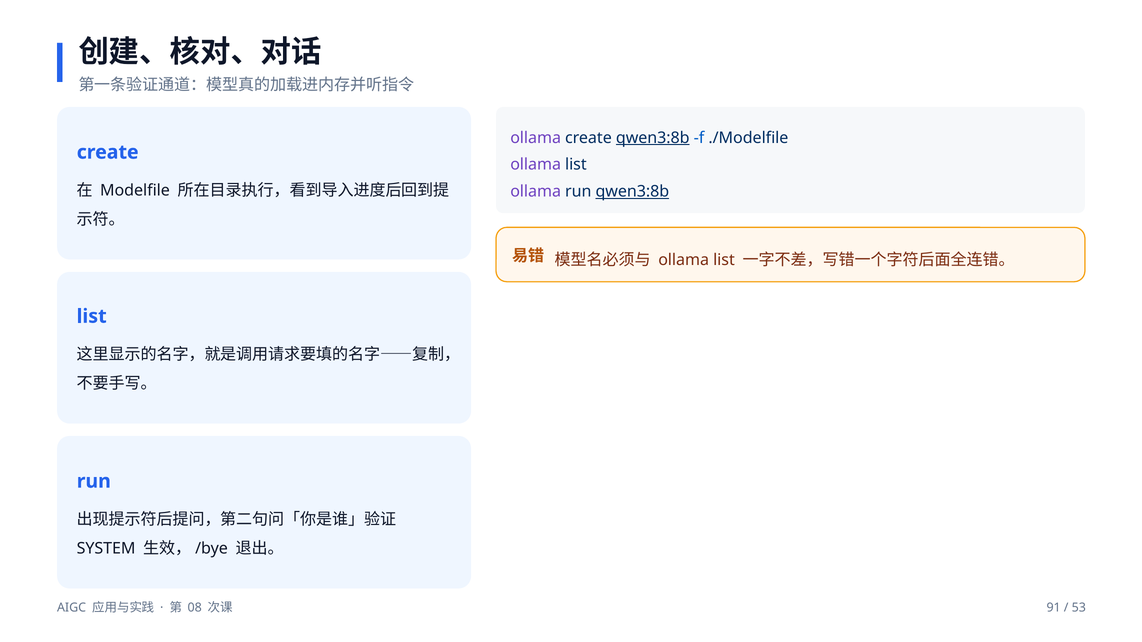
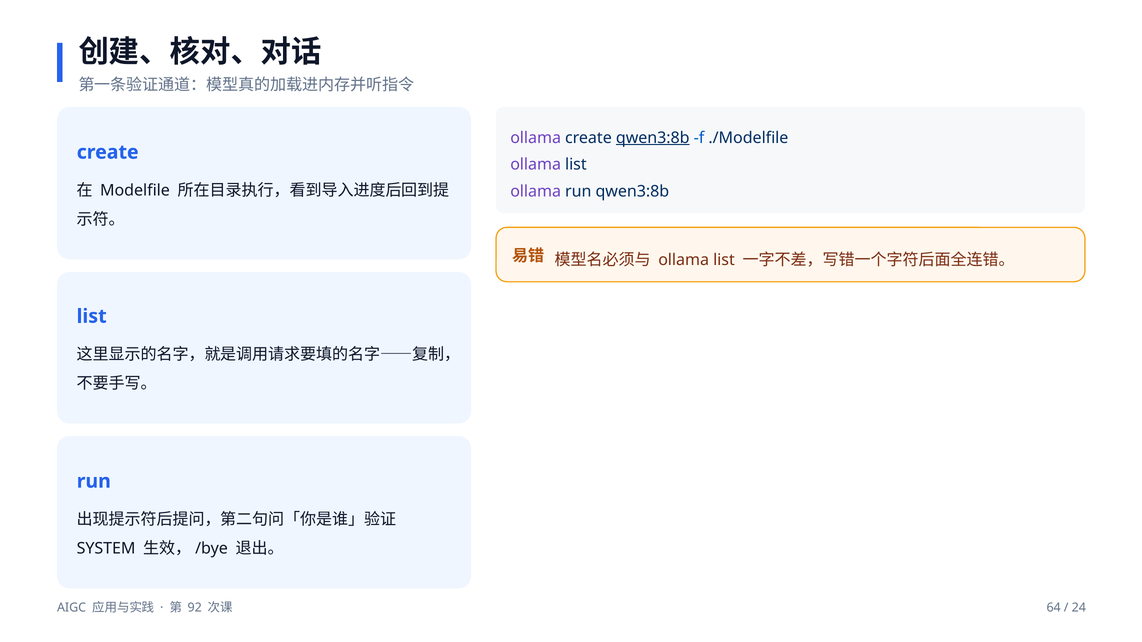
qwen3:8b at (632, 192) underline: present -> none
08: 08 -> 92
91: 91 -> 64
53: 53 -> 24
